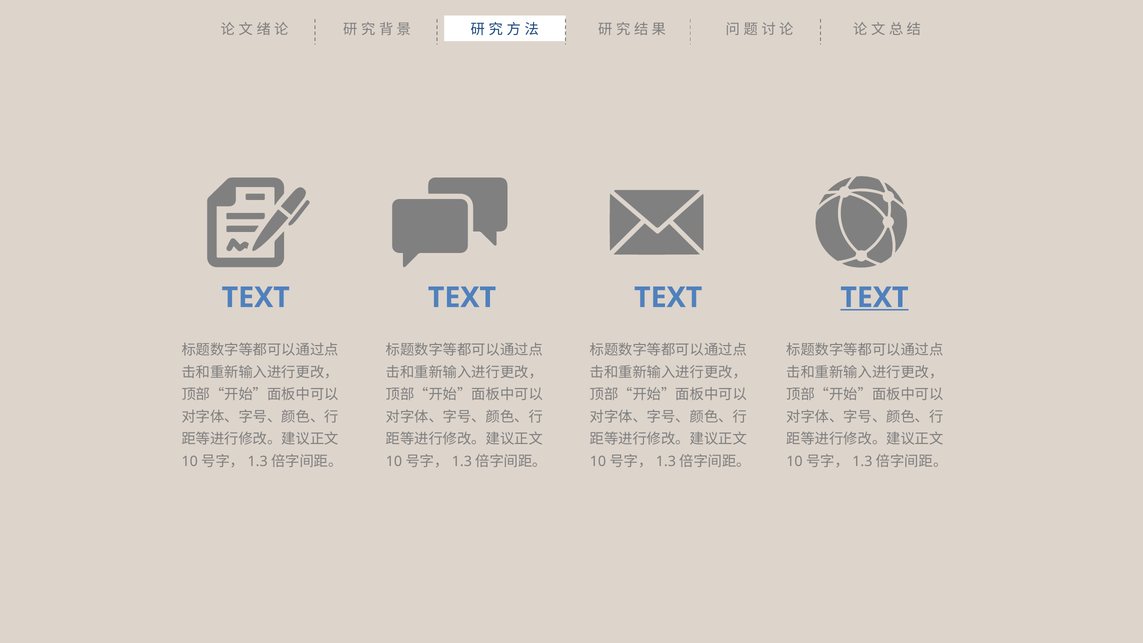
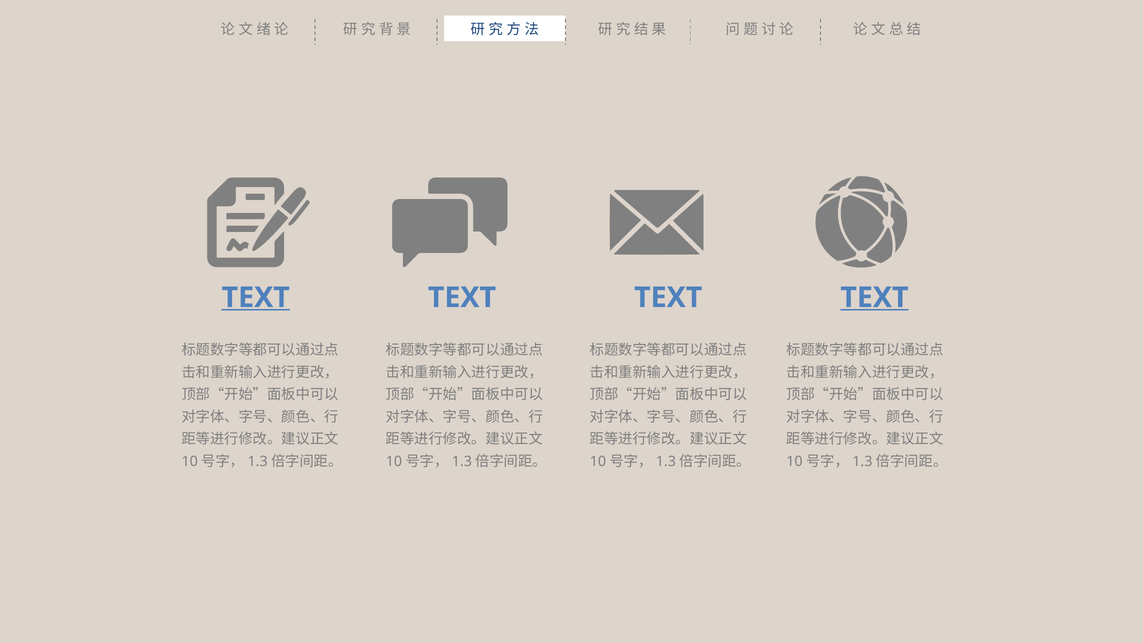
TEXT at (256, 298) underline: none -> present
